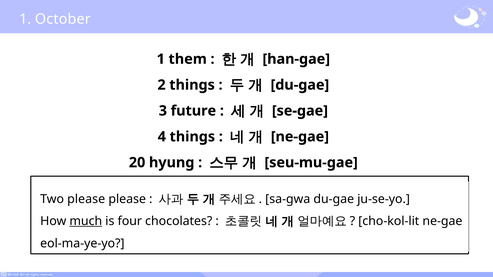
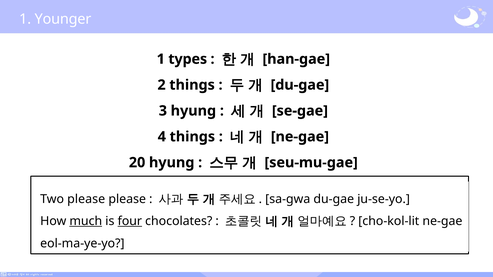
October: October -> Younger
them: them -> types
3 future: future -> hyung
four underline: none -> present
